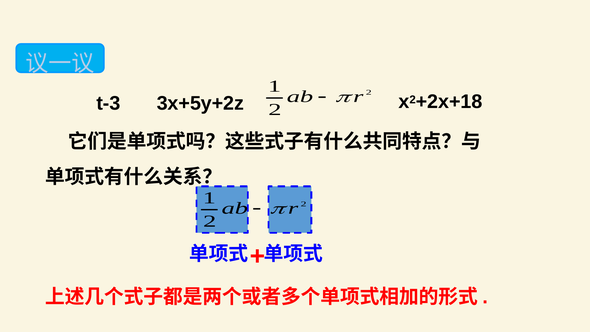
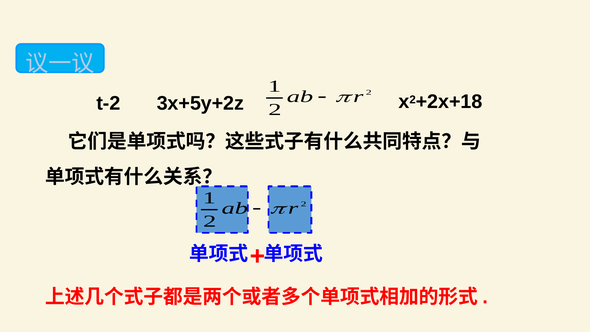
t-3: t-3 -> t-2
